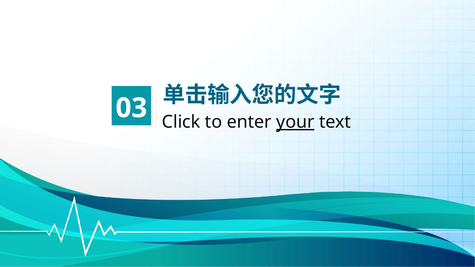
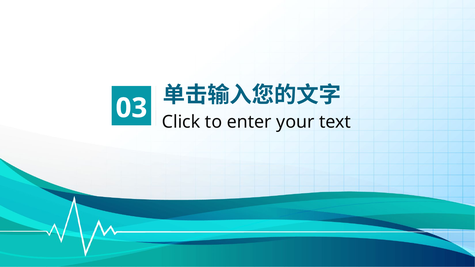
your underline: present -> none
